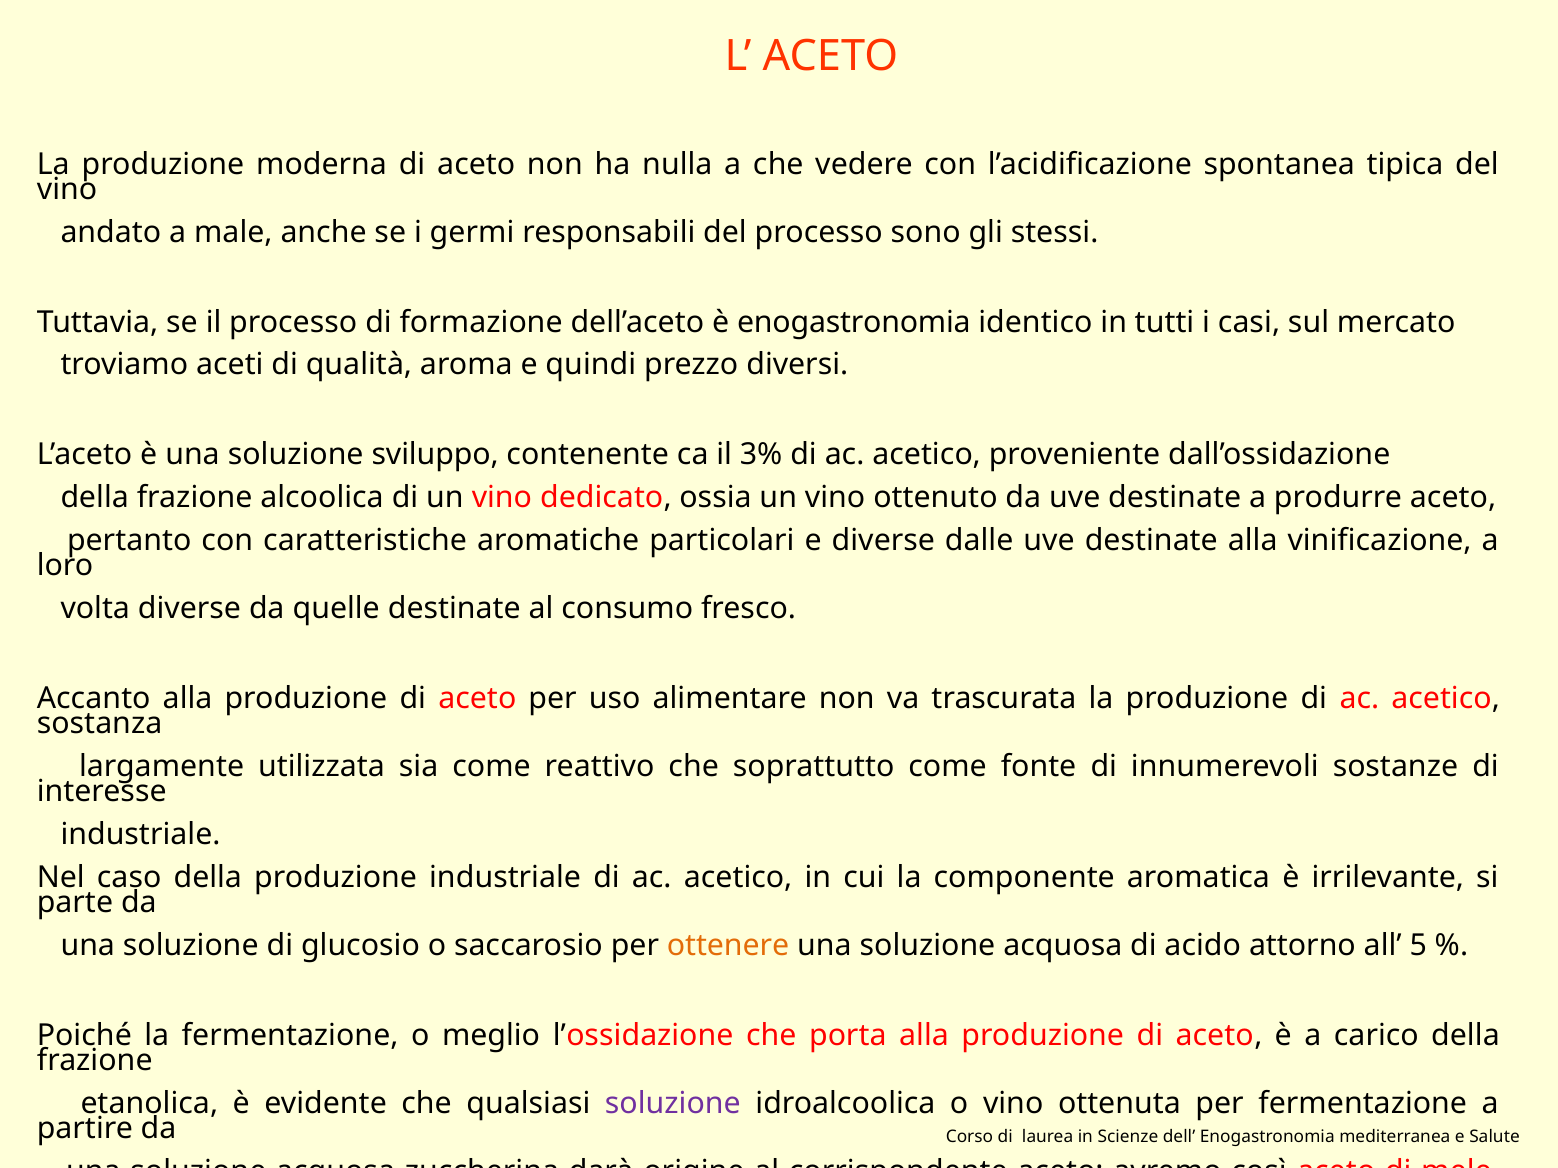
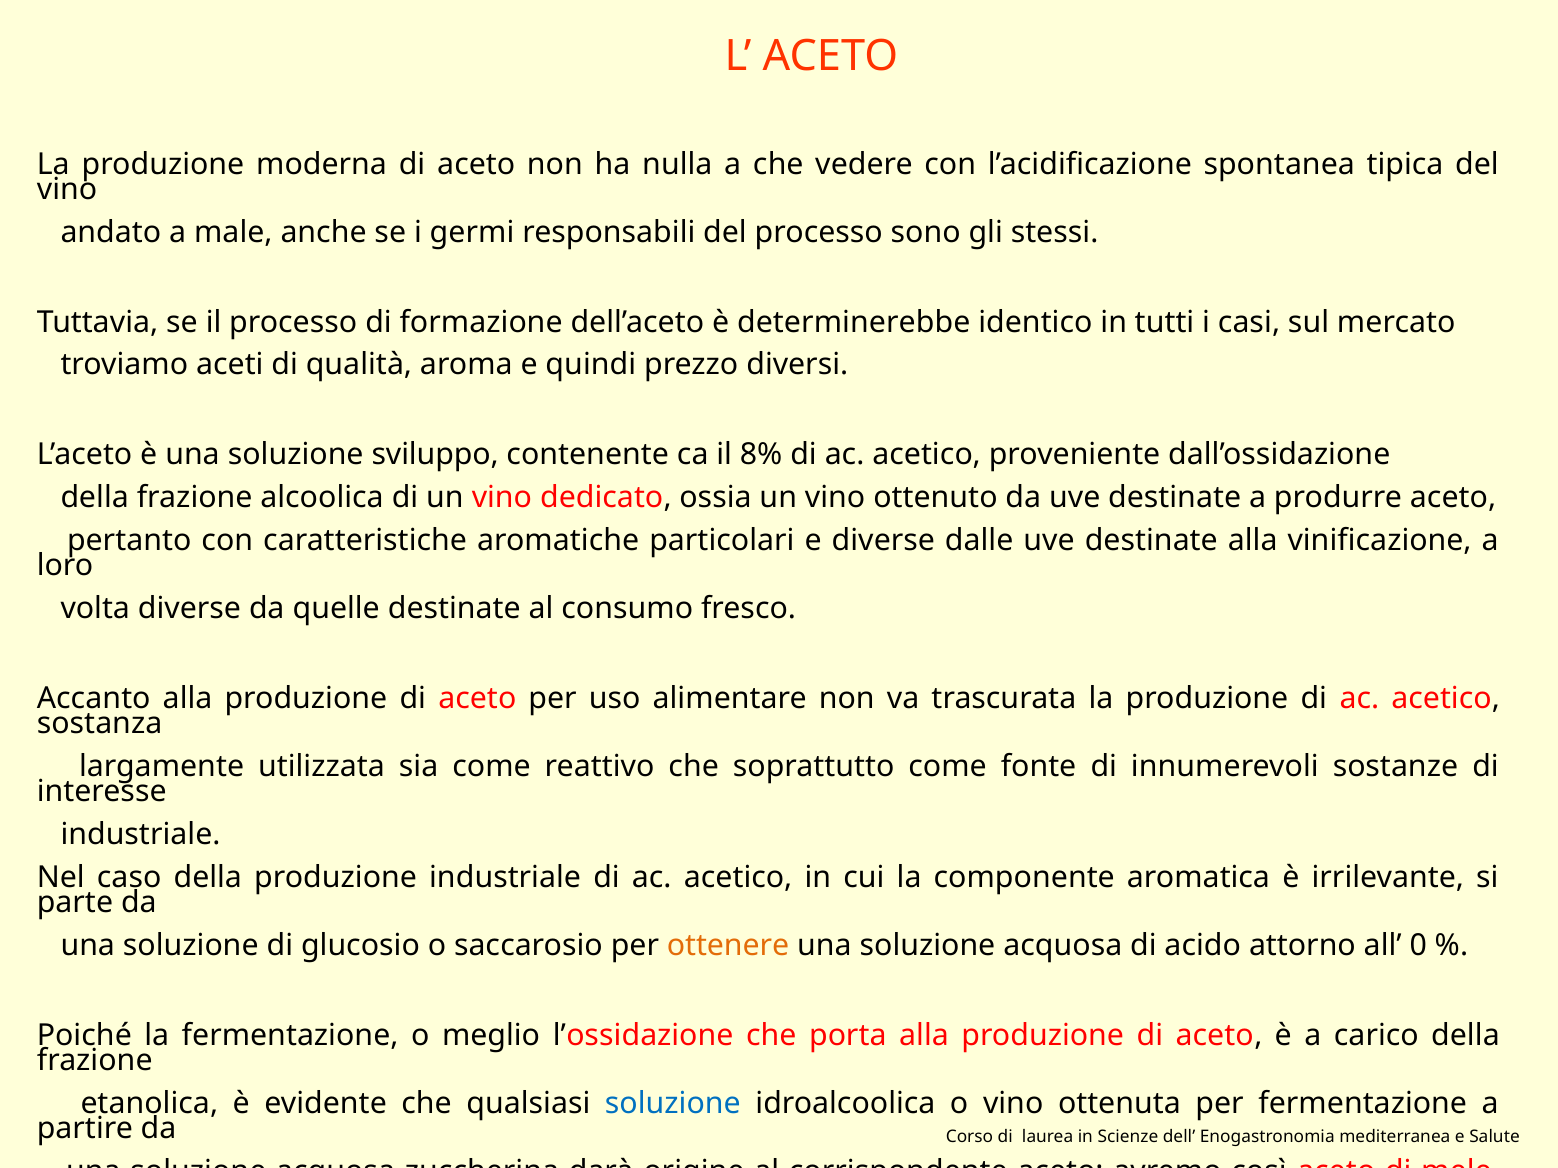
è enogastronomia: enogastronomia -> determinerebbe
3%: 3% -> 8%
5: 5 -> 0
soluzione at (673, 1104) colour: purple -> blue
